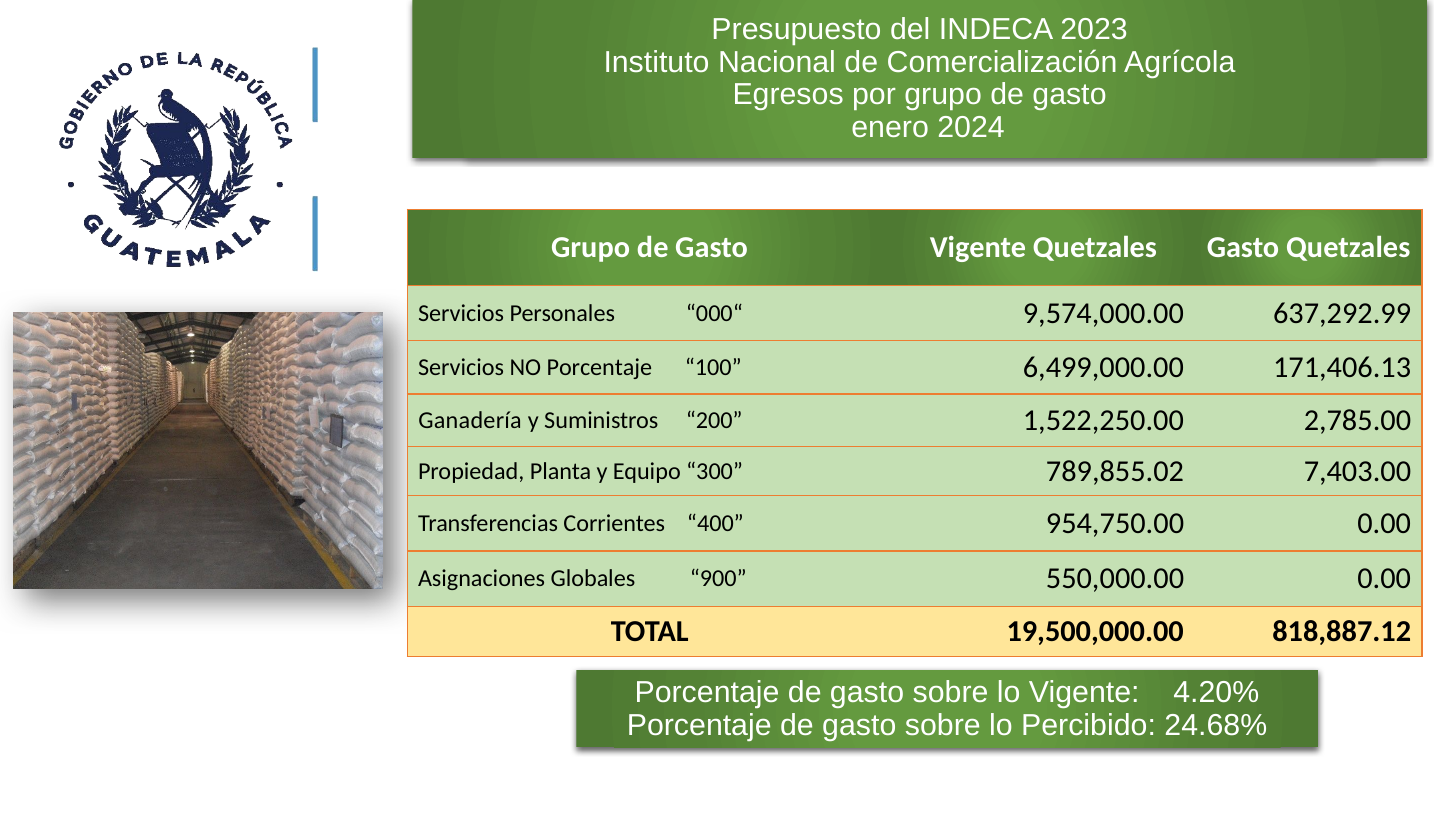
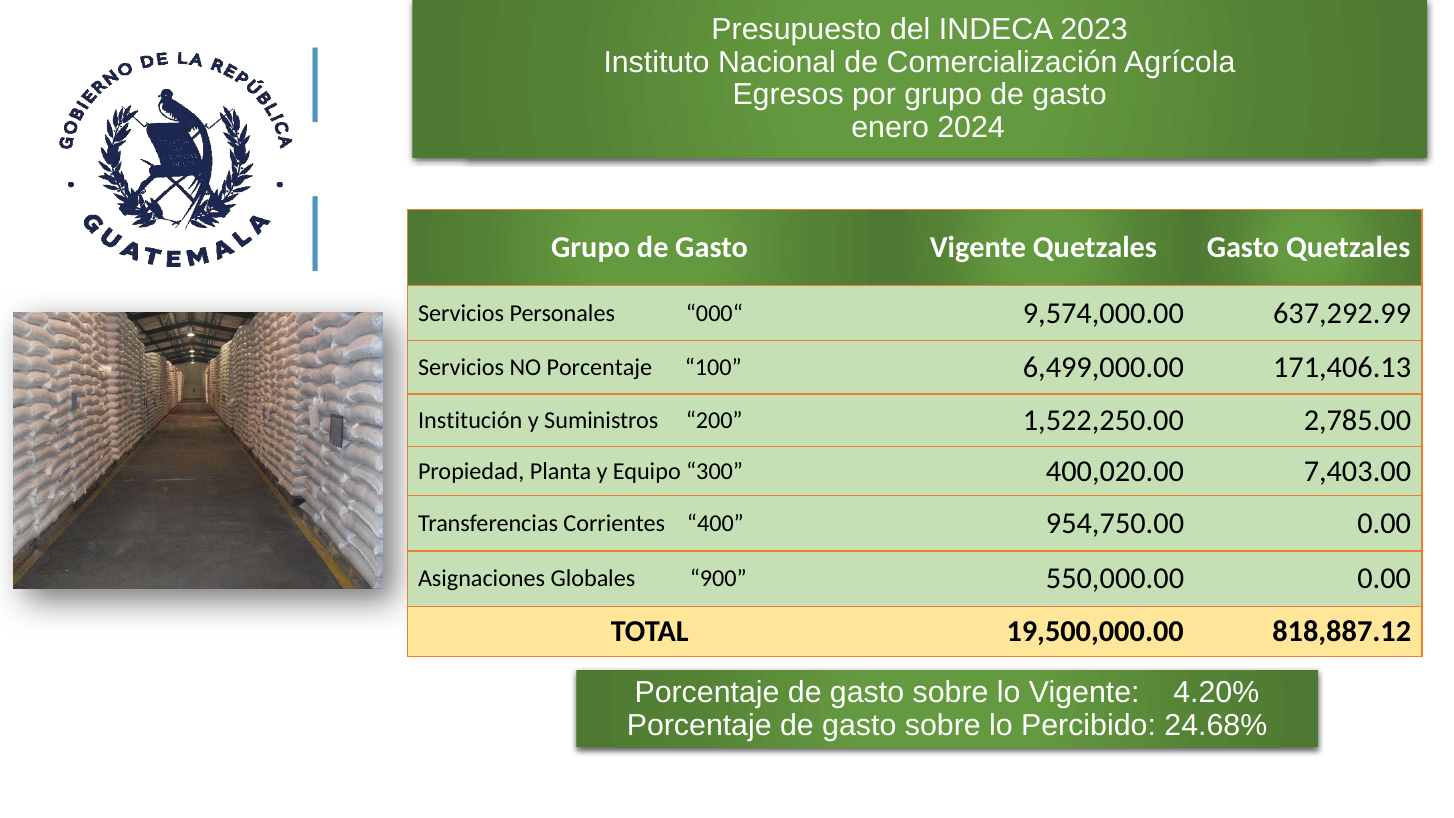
Ganadería: Ganadería -> Institución
789,855.02: 789,855.02 -> 400,020.00
